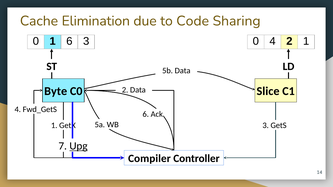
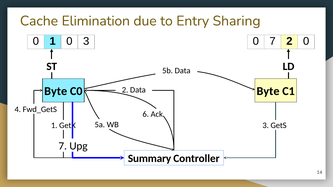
Code: Code -> Entry
1 6: 6 -> 0
0 4: 4 -> 7
2 1: 1 -> 0
C0 Slice: Slice -> Byte
Upg underline: present -> none
Compiler: Compiler -> Summary
